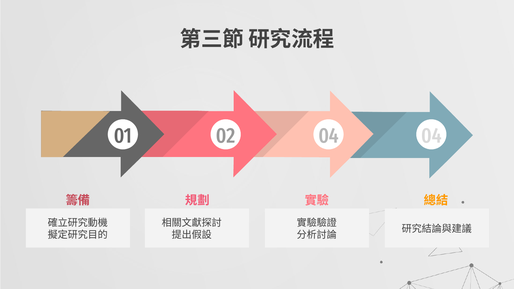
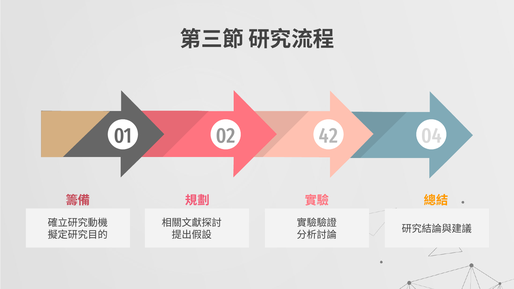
01 04: 04 -> 42
